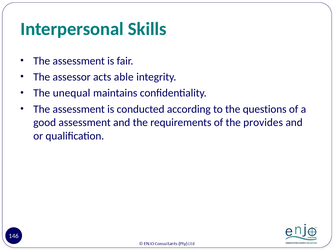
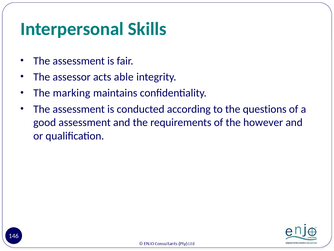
unequal: unequal -> marking
provides: provides -> however
